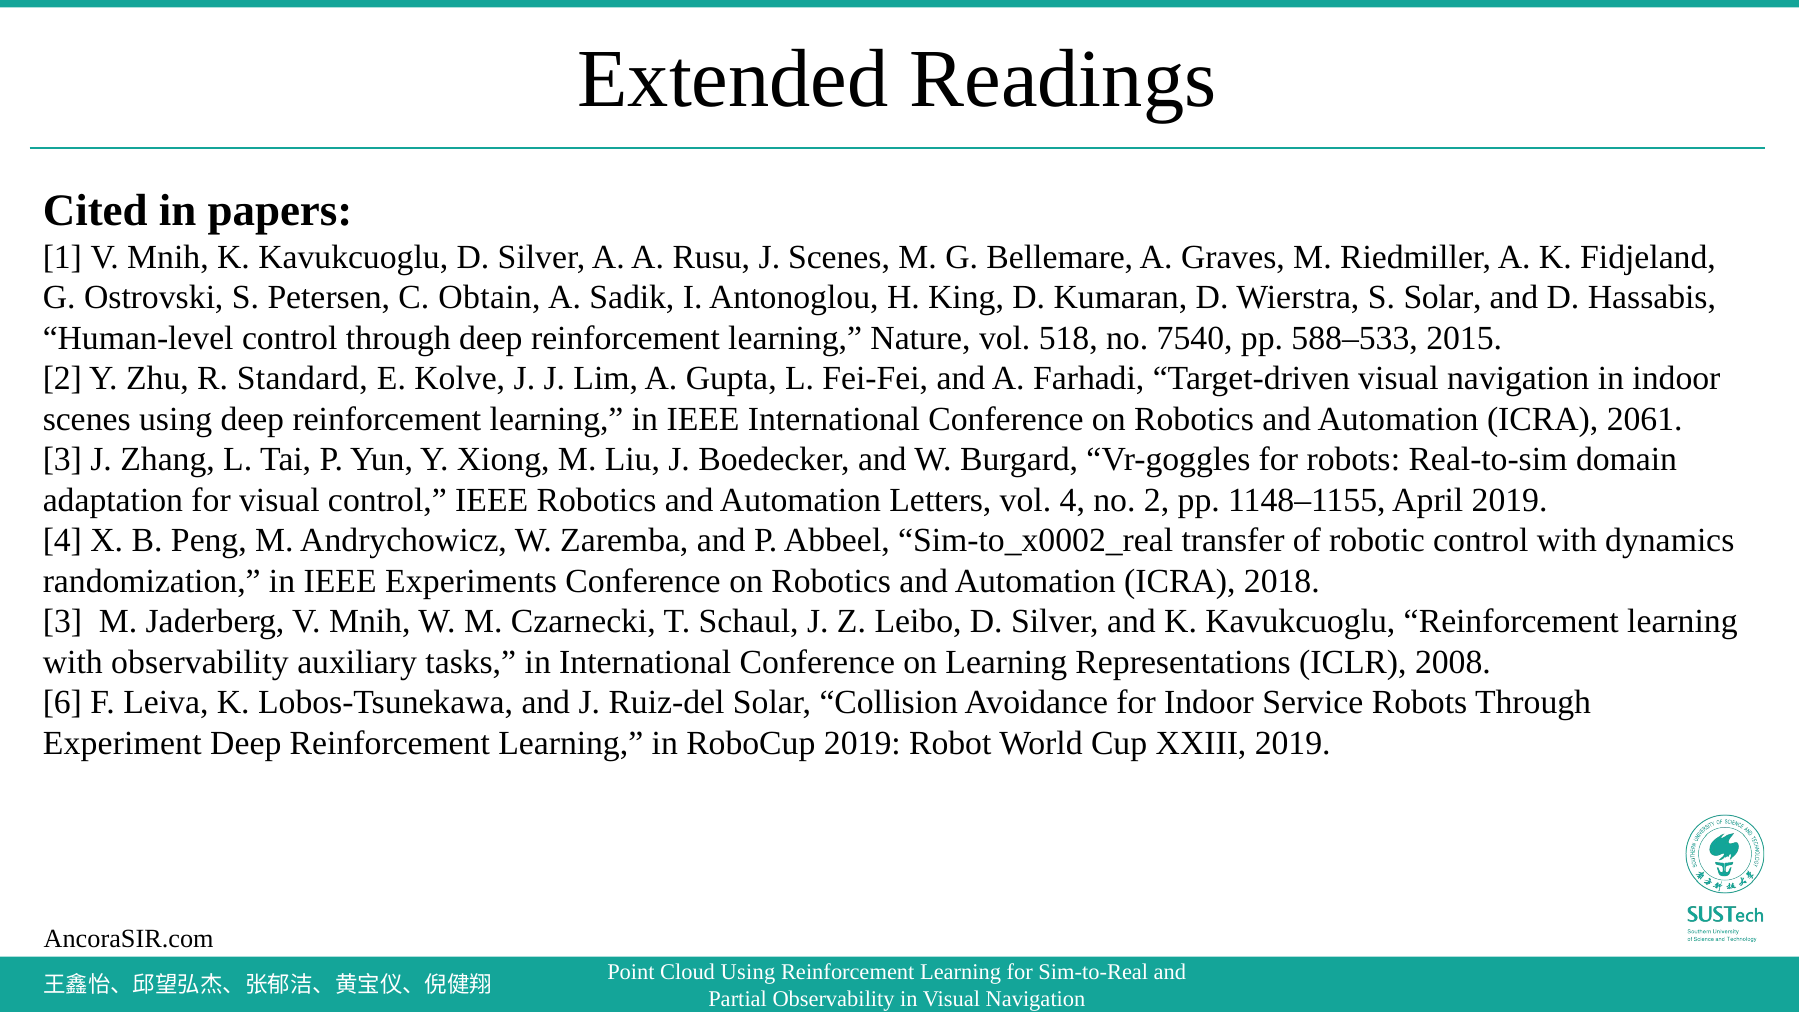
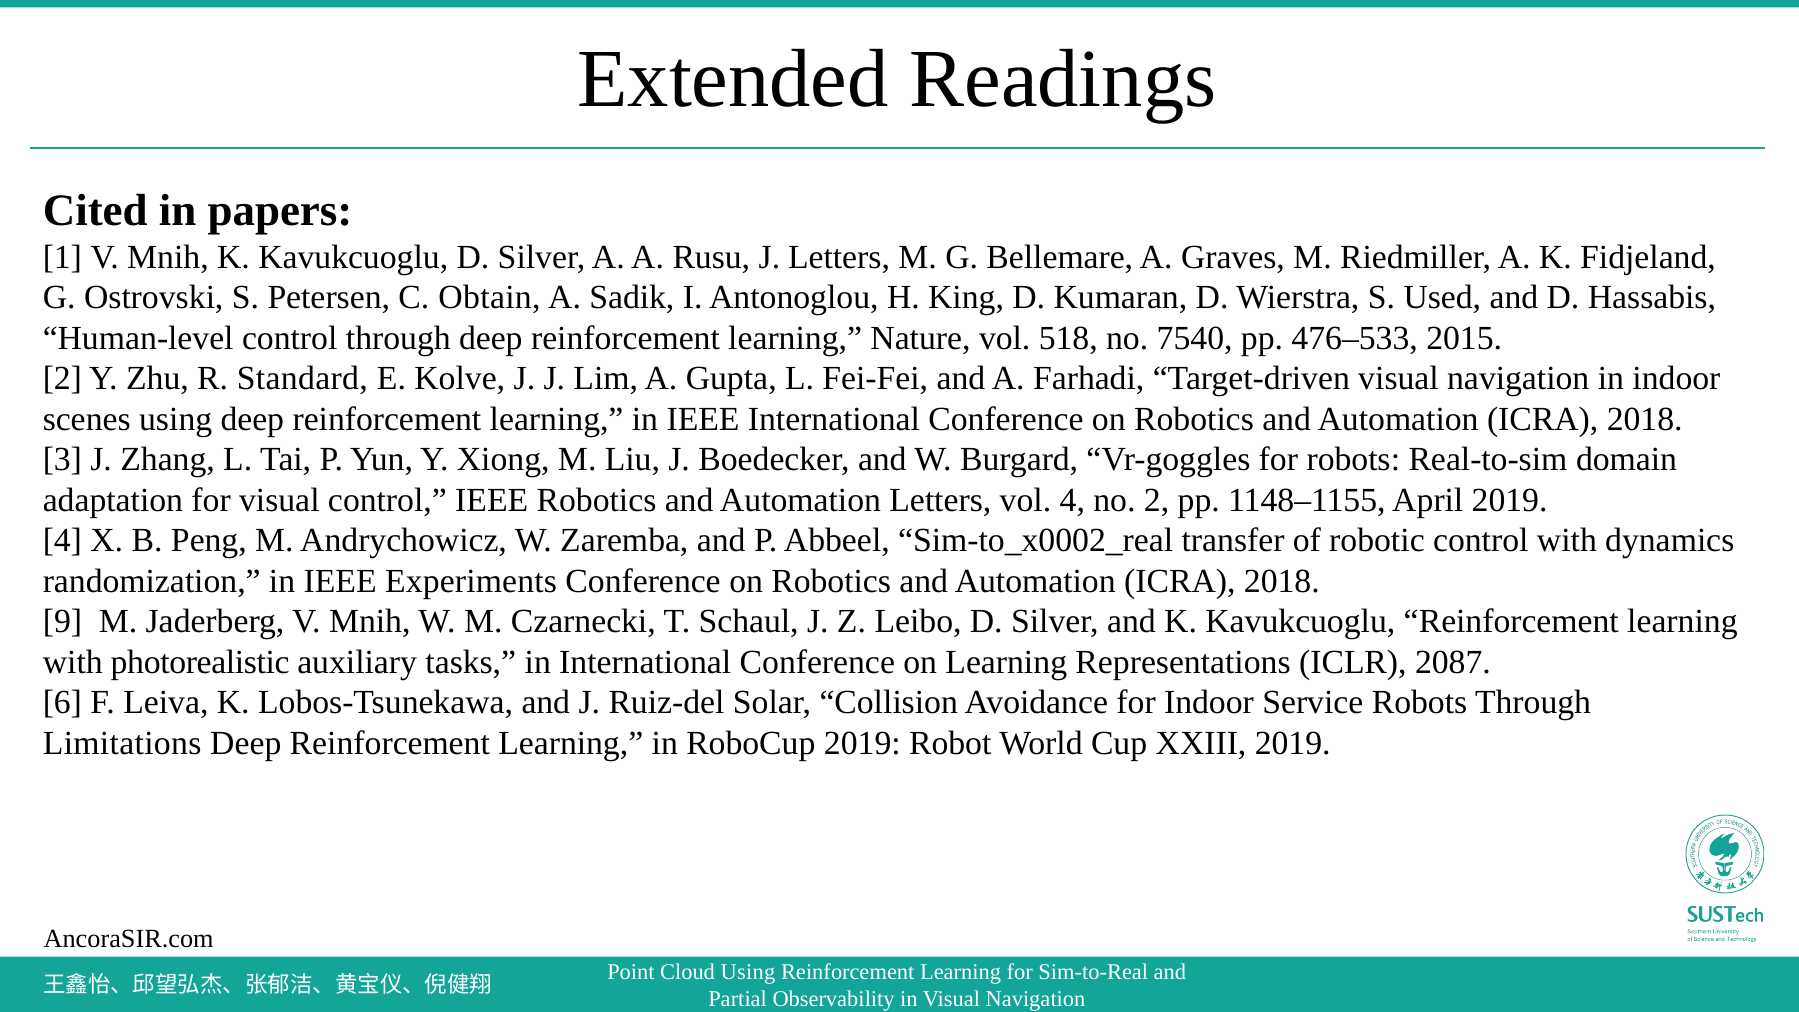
J Scenes: Scenes -> Letters
S Solar: Solar -> Used
588–533: 588–533 -> 476–533
2061 at (1645, 419): 2061 -> 2018
3 at (62, 622): 3 -> 9
with observability: observability -> photorealistic
2008: 2008 -> 2087
Experiment: Experiment -> Limitations
